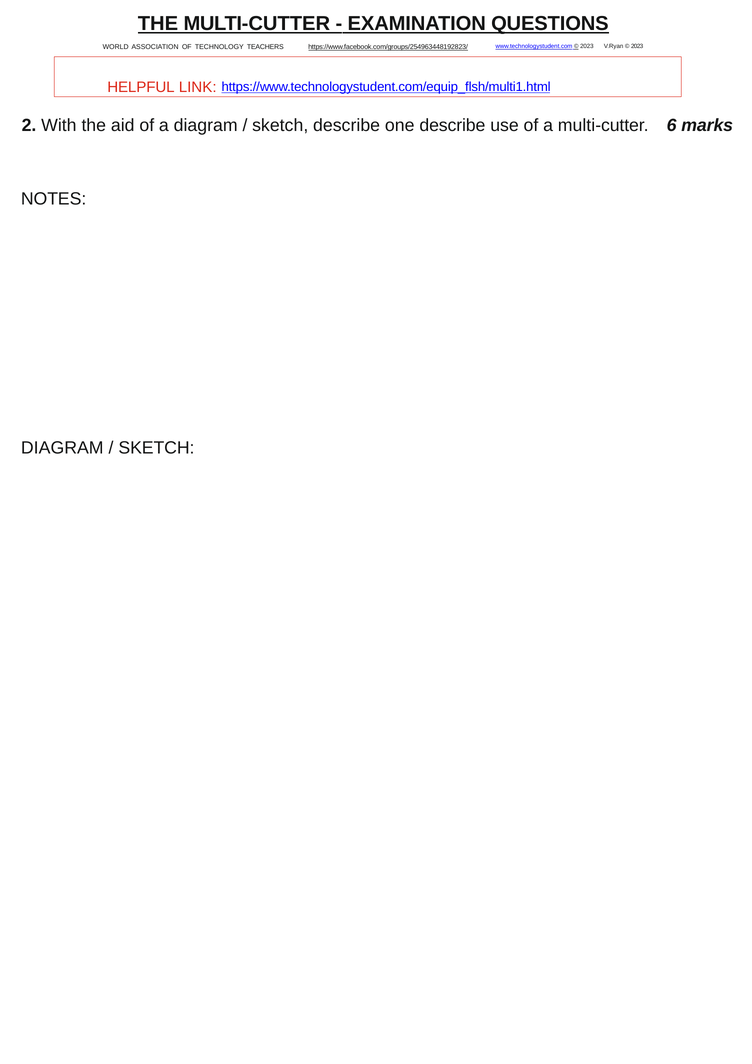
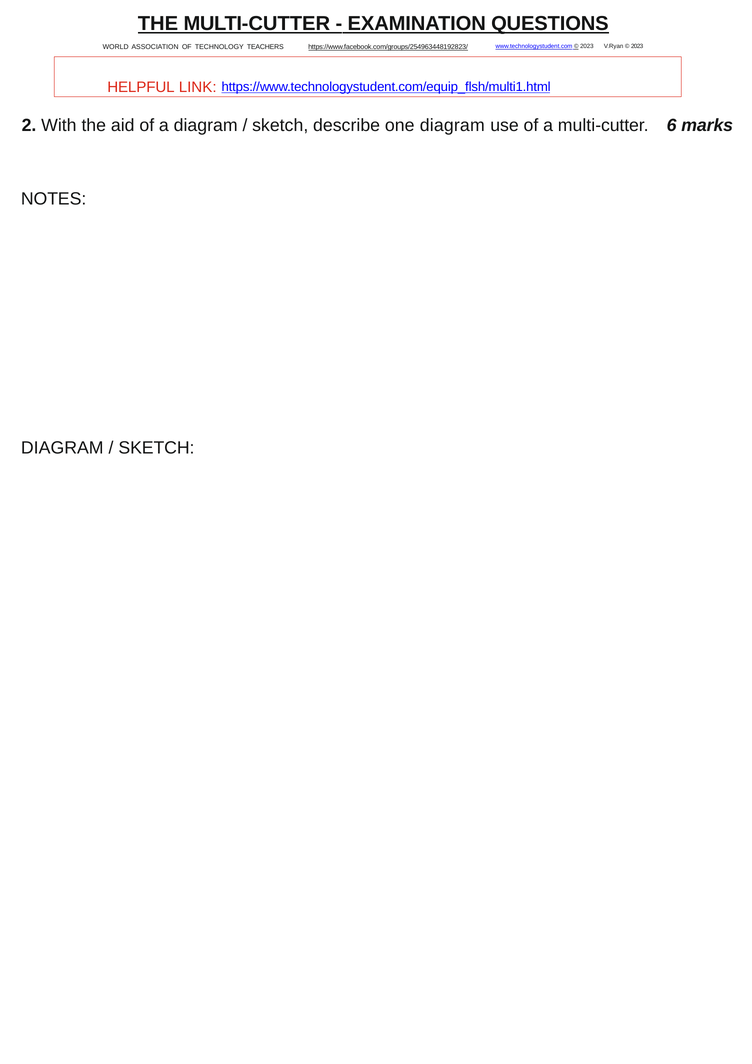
one describe: describe -> diagram
